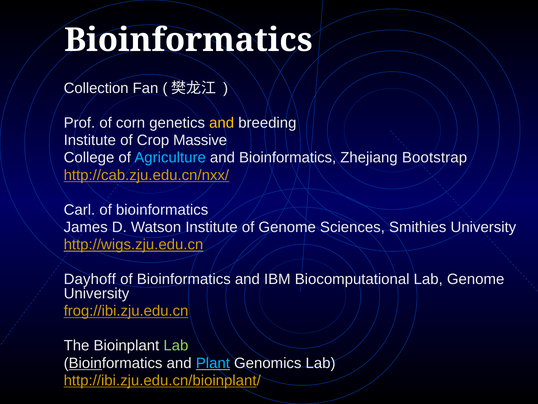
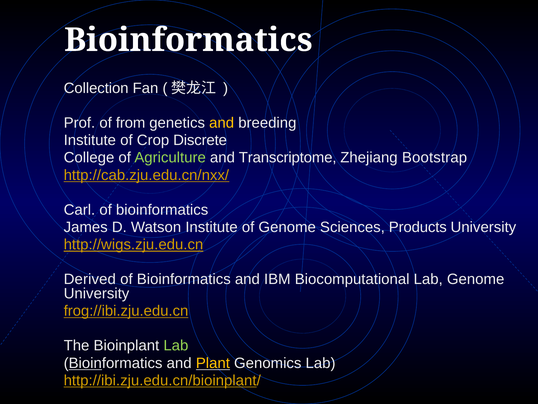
corn: corn -> from
Massive: Massive -> Discrete
Agriculture colour: light blue -> light green
and Bioinformatics: Bioinformatics -> Transcriptome
Smithies: Smithies -> Products
Dayhoff: Dayhoff -> Derived
Plant colour: light blue -> yellow
